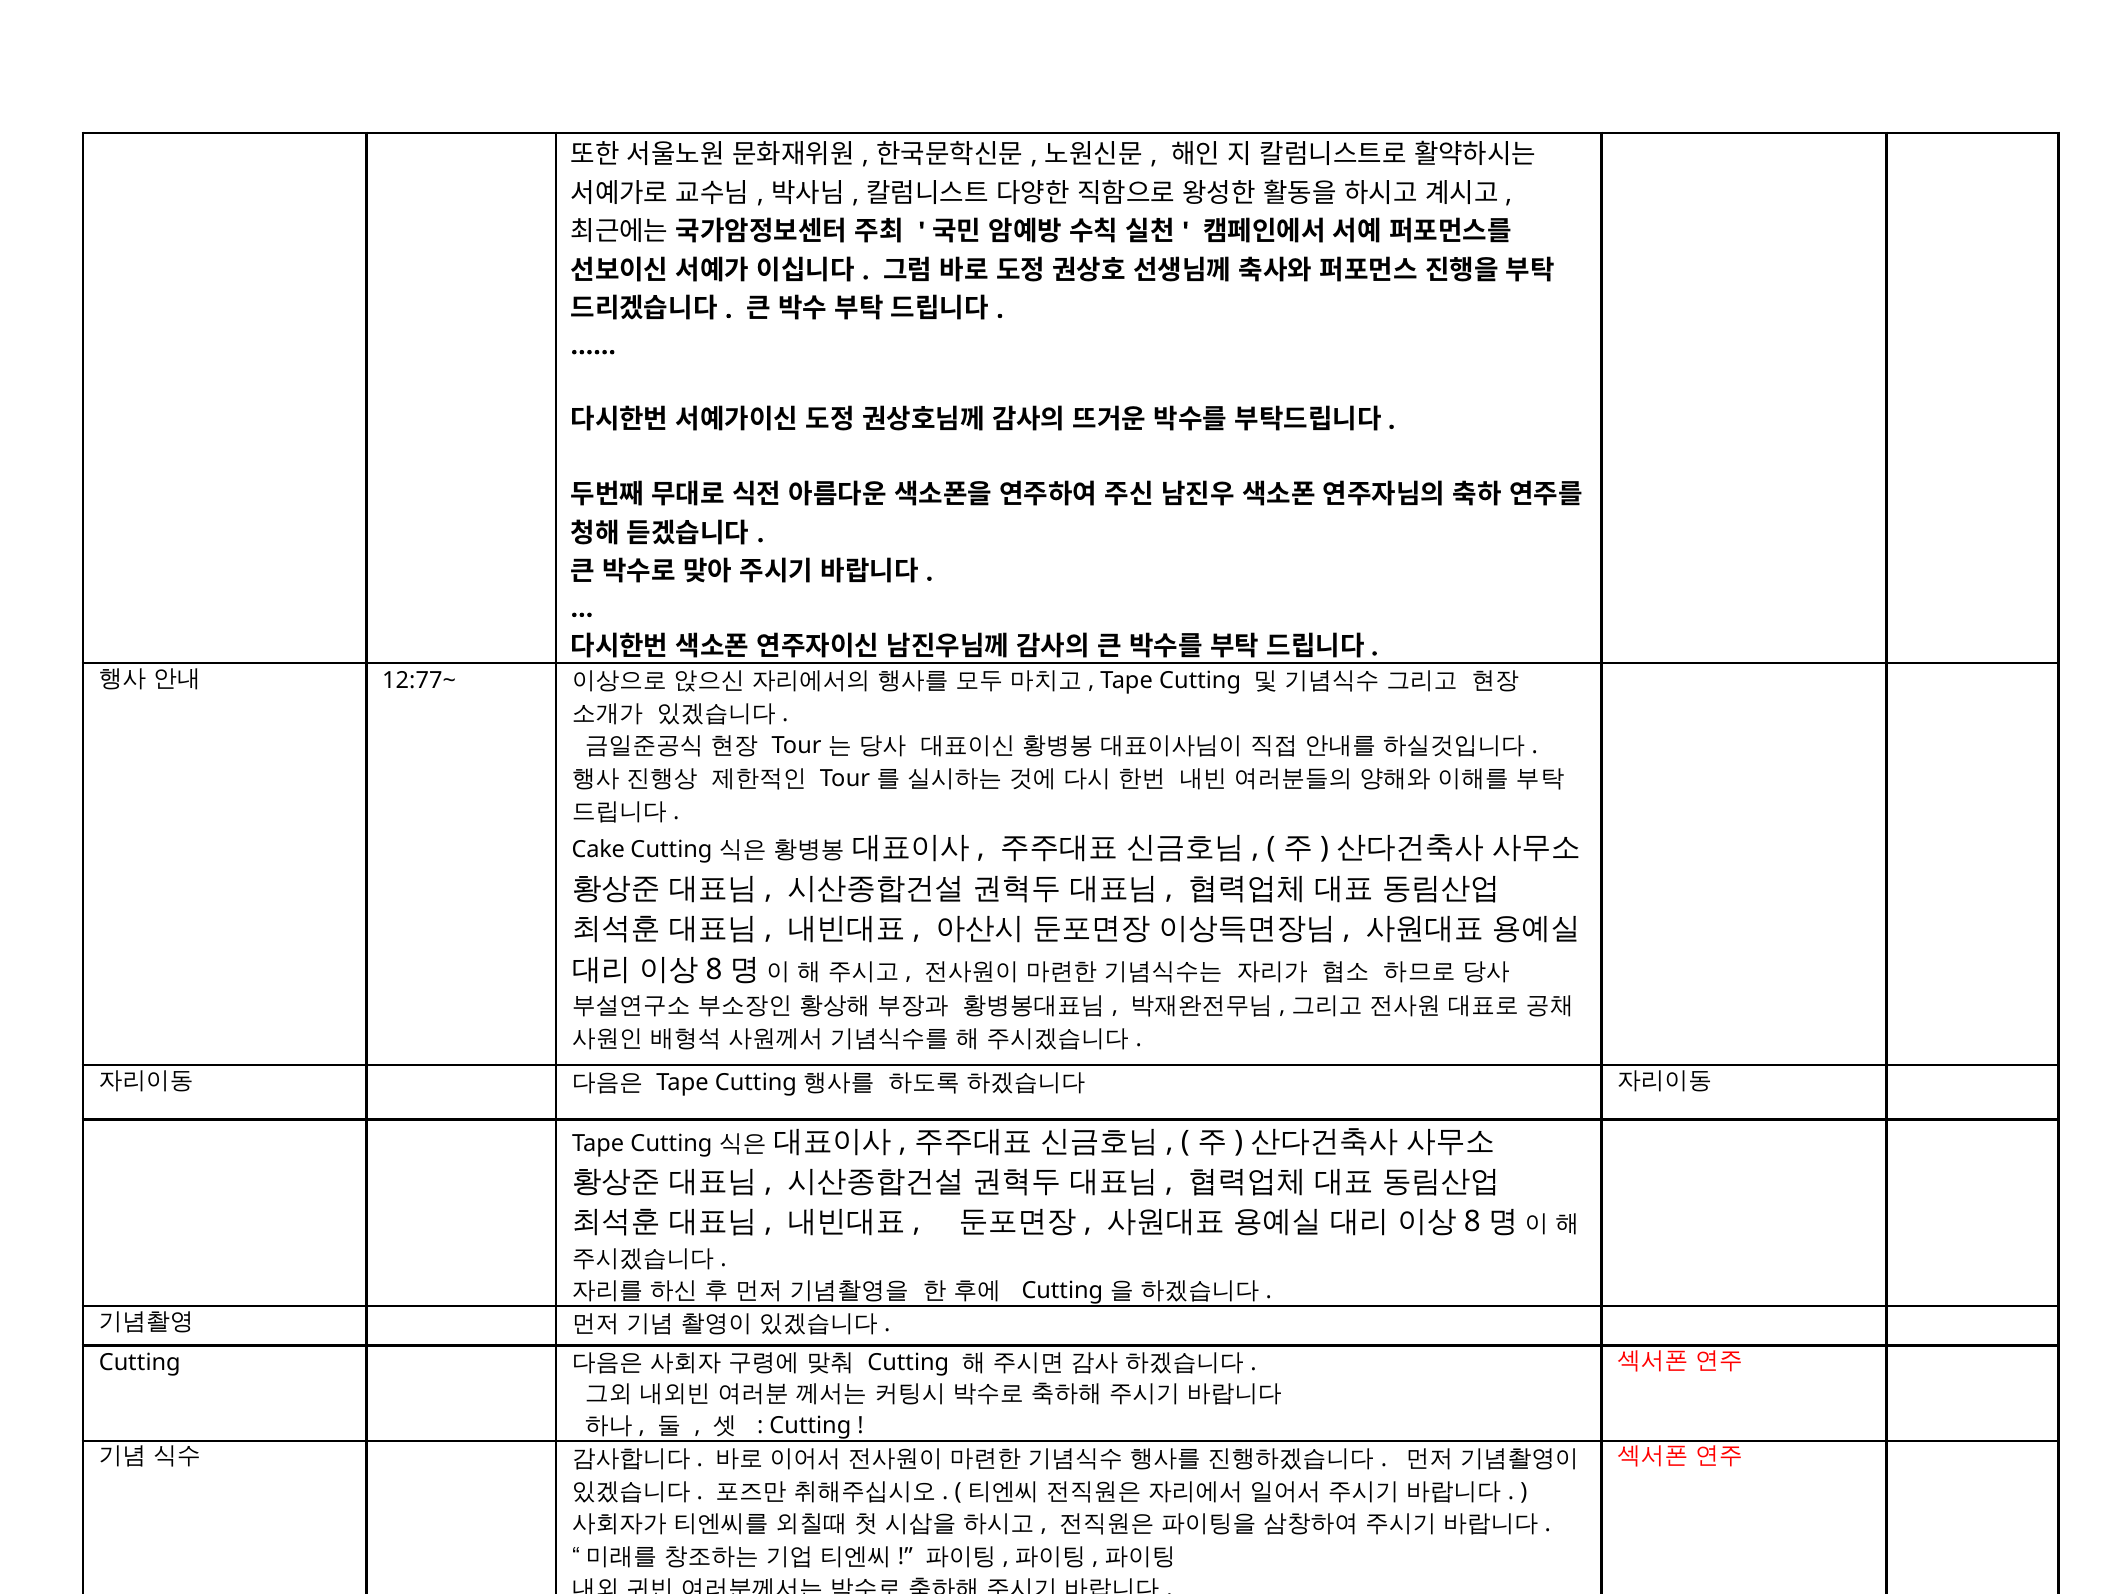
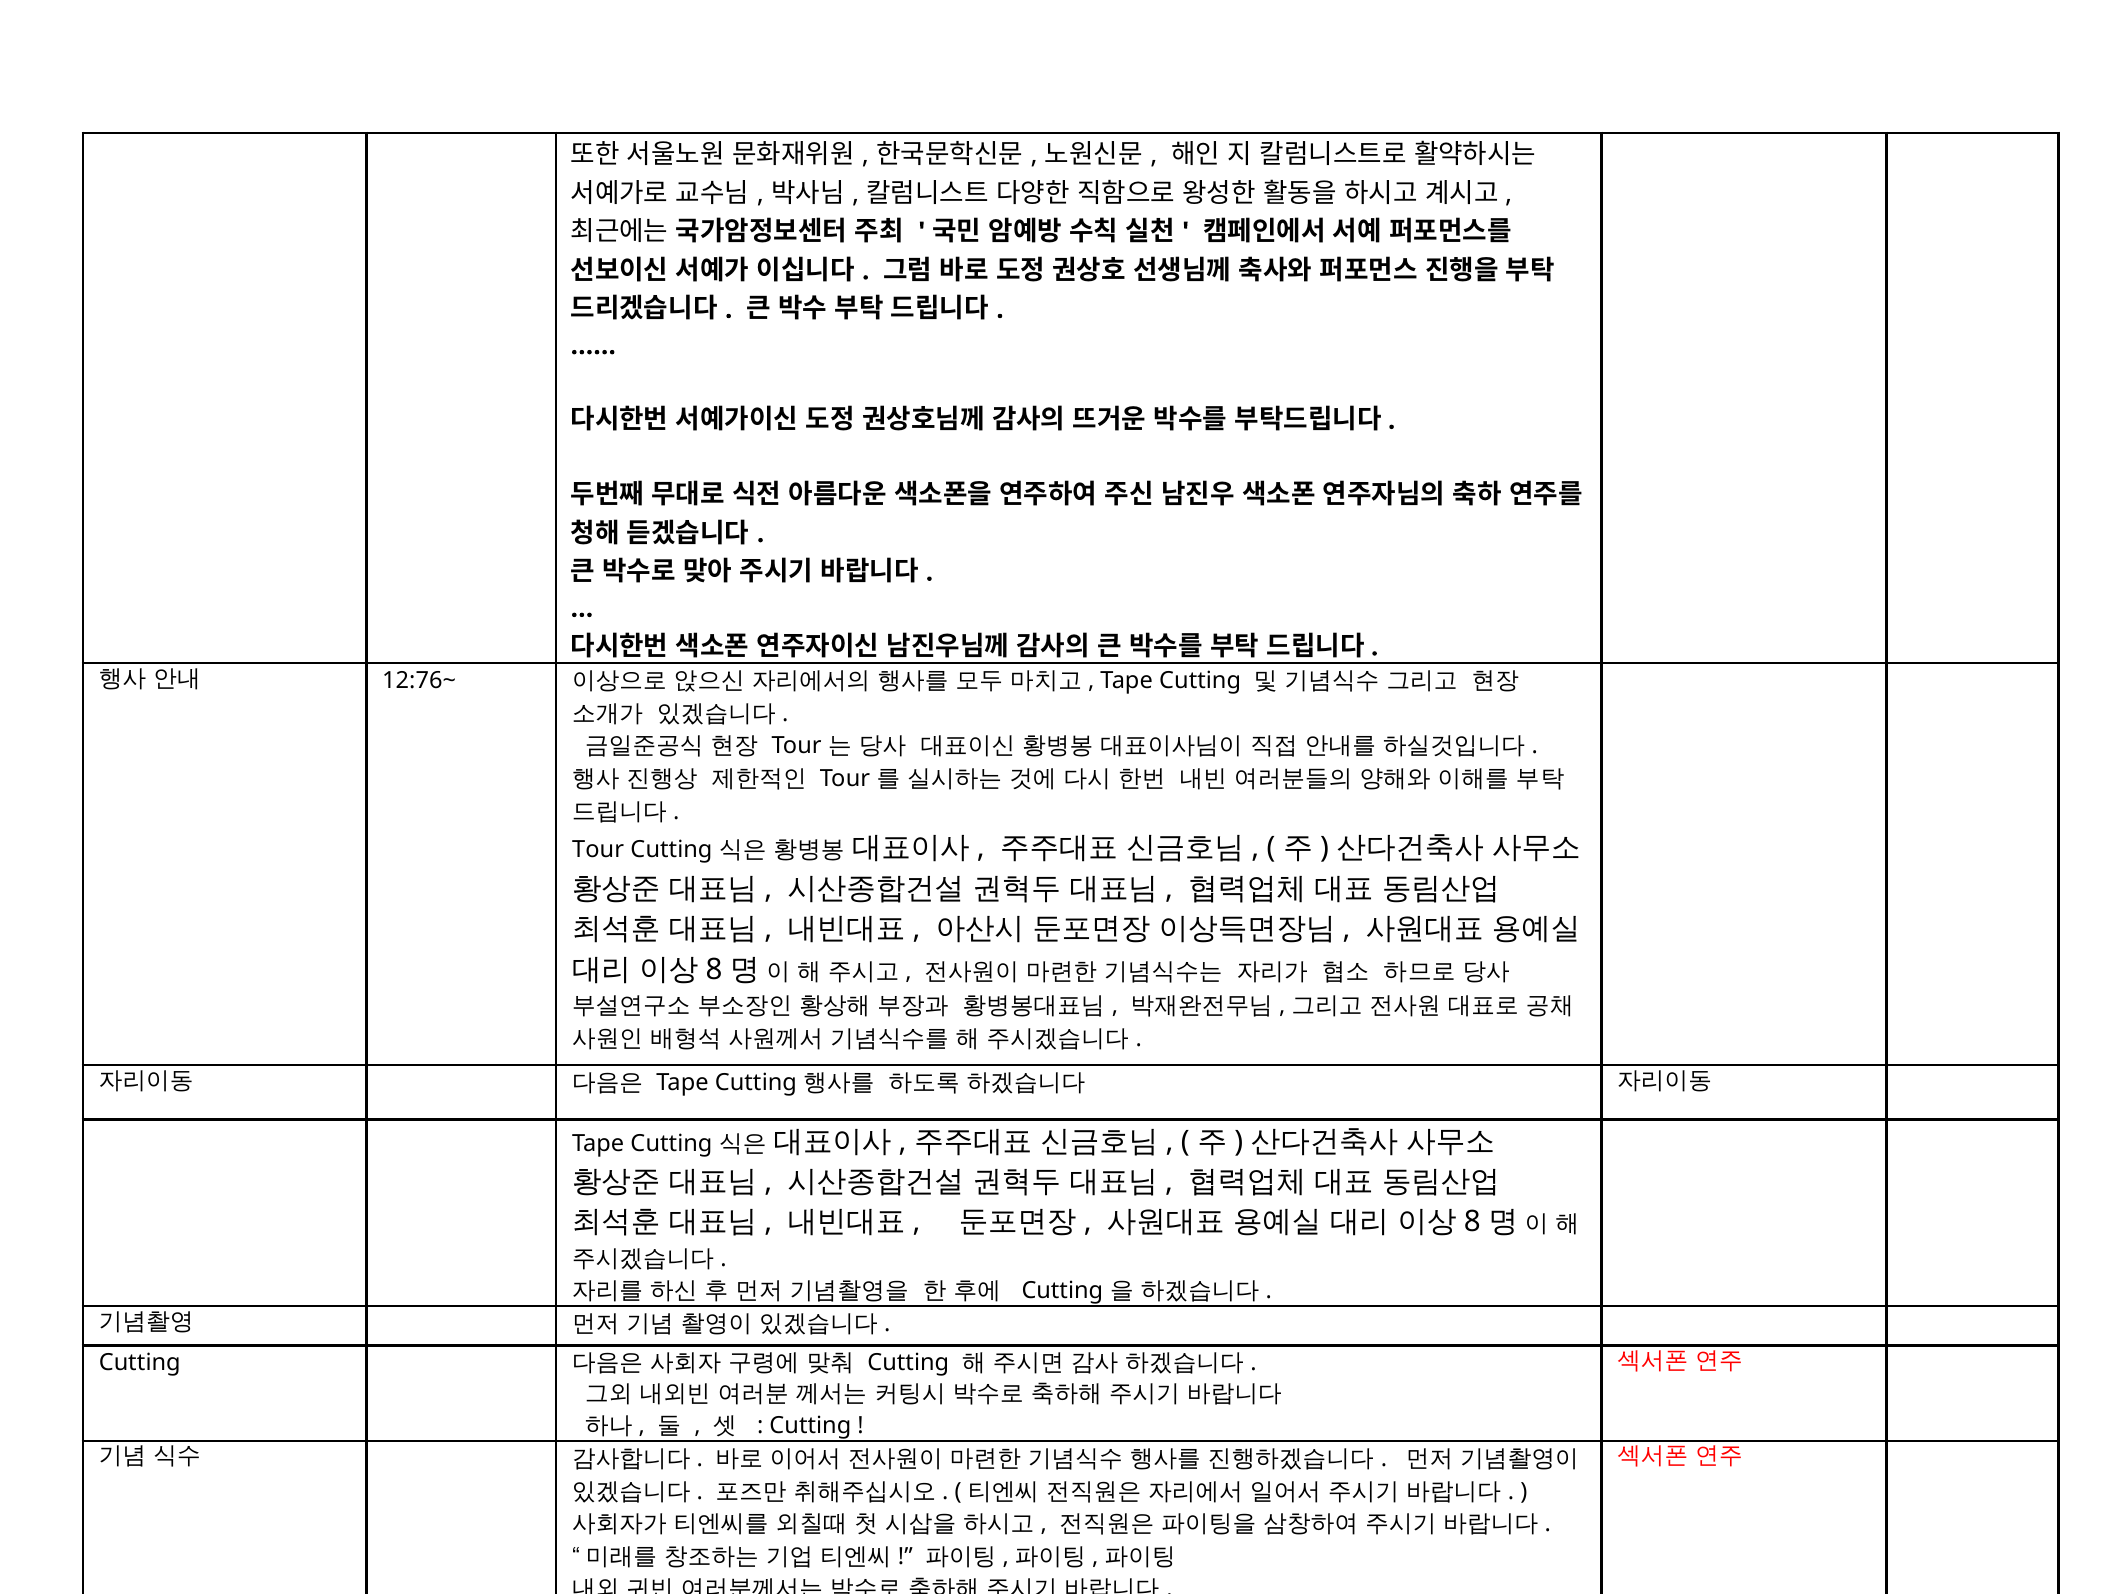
12:77~: 12:77~ -> 12:76~
Cake at (598, 850): Cake -> Tour
